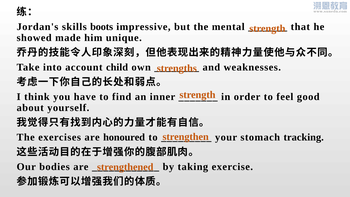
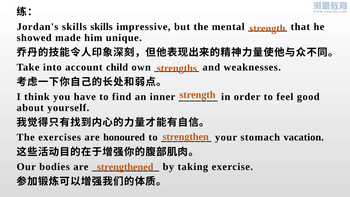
skills boots: boots -> skills
tracking: tracking -> vacation
